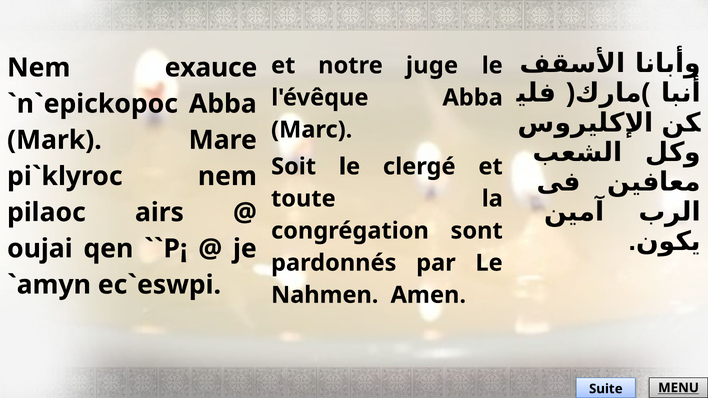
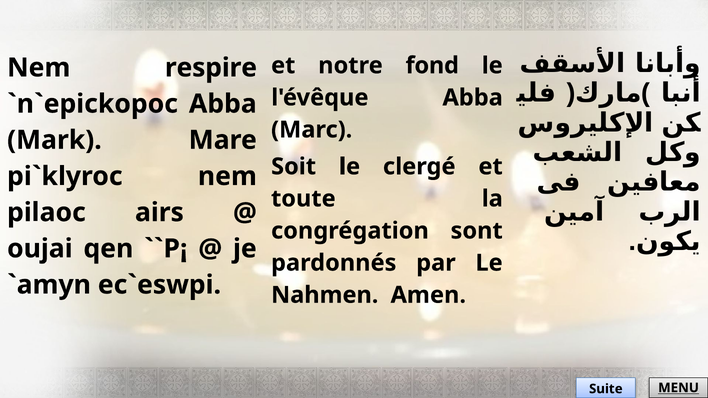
juge: juge -> fond
exauce: exauce -> respire
